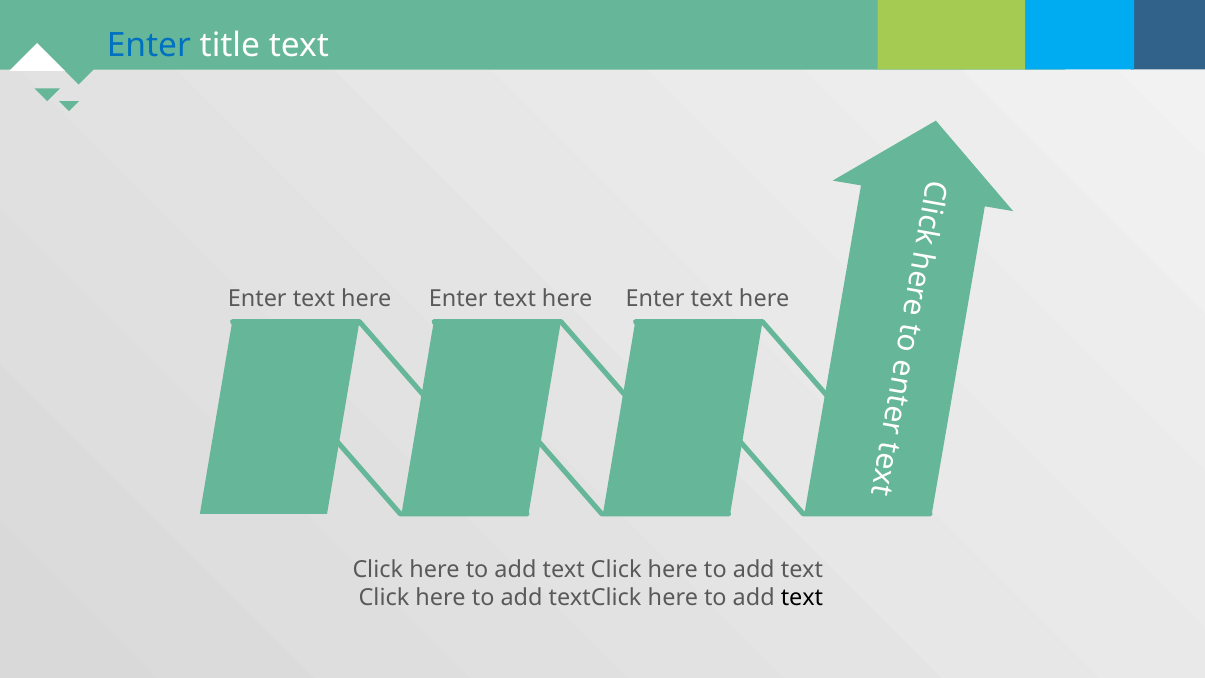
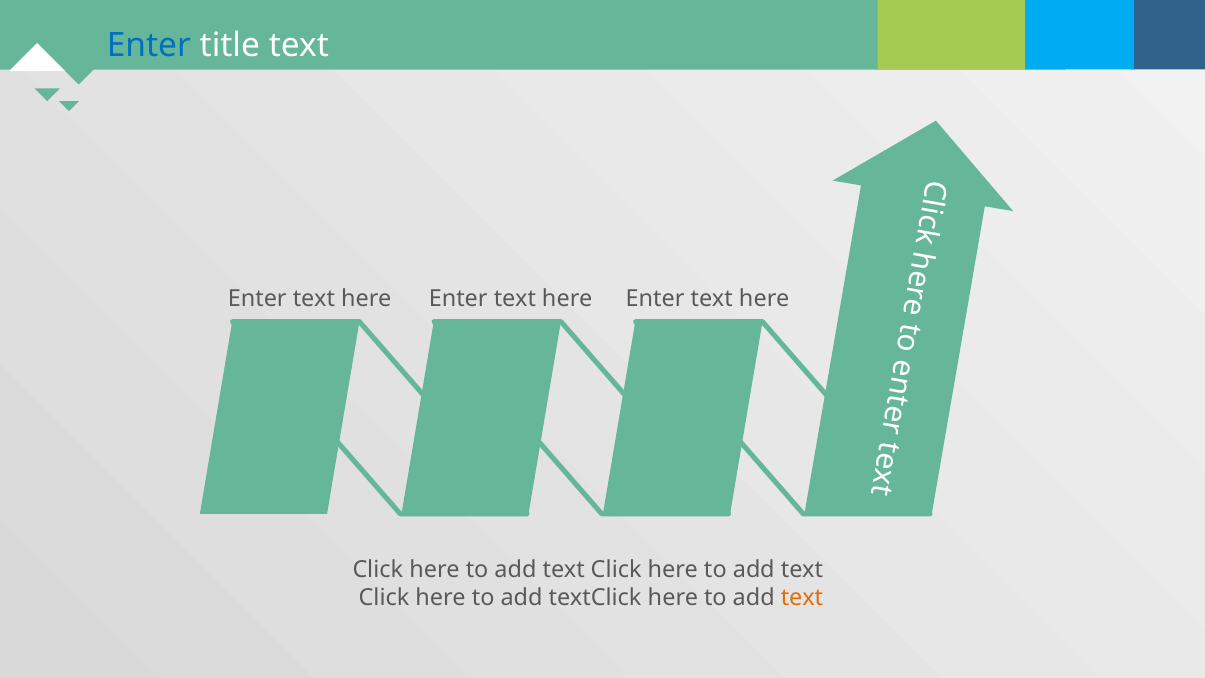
text at (802, 598) colour: black -> orange
